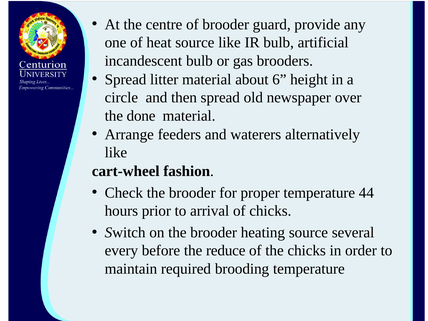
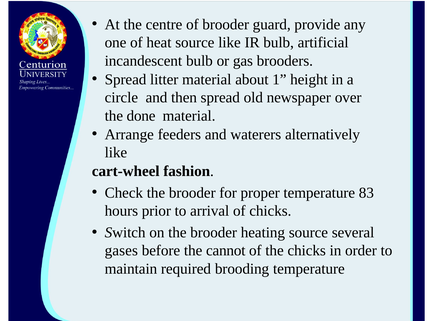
6: 6 -> 1
44: 44 -> 83
every: every -> gases
reduce: reduce -> cannot
